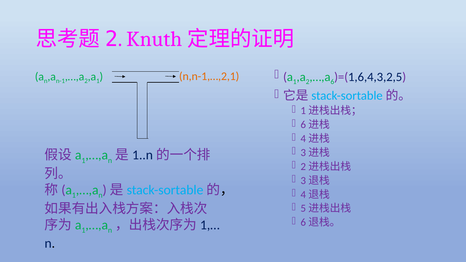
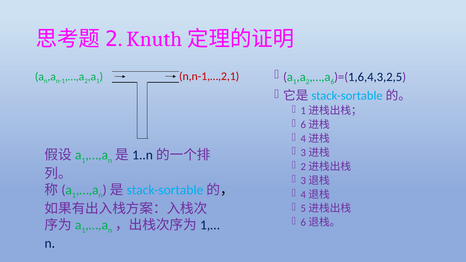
n,n-1,…,2,1 colour: orange -> red
